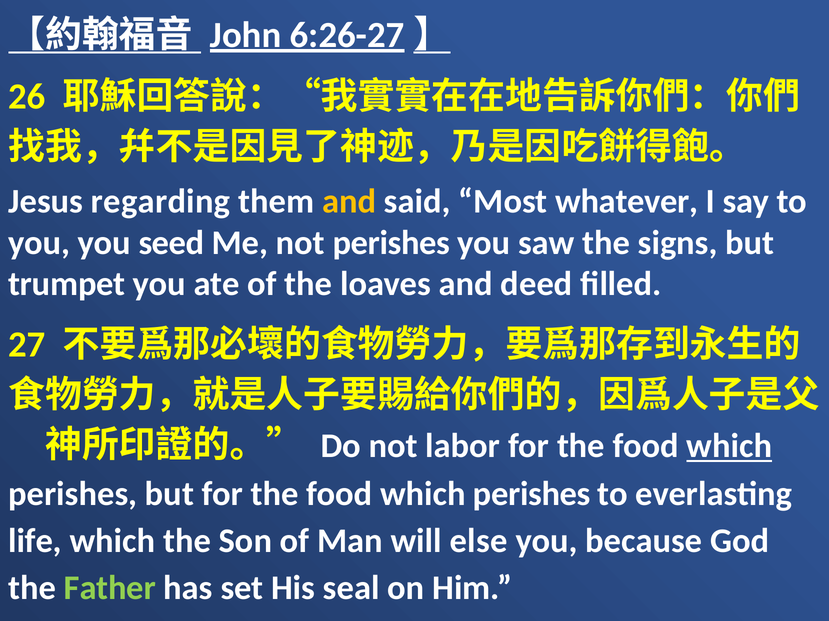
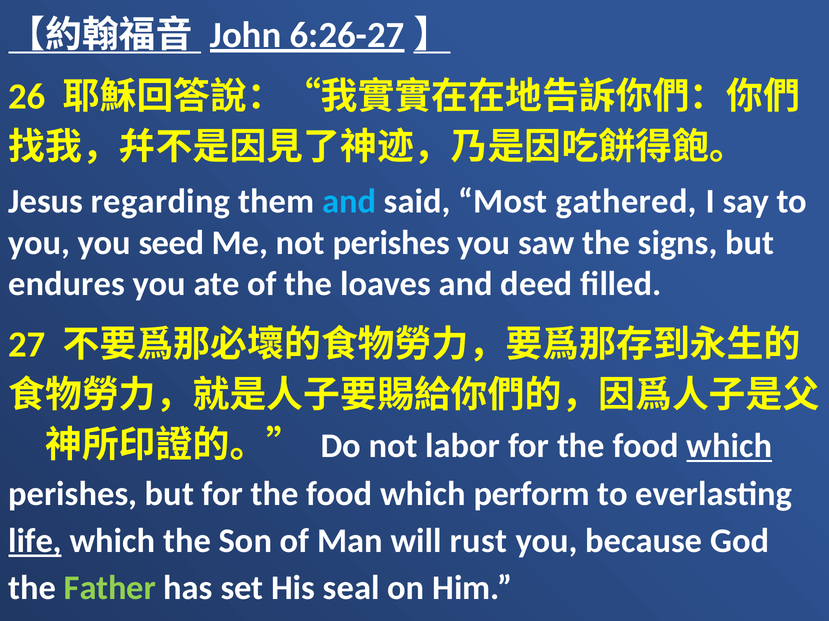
and at (349, 202) colour: yellow -> light blue
whatever: whatever -> gathered
trumpet: trumpet -> endures
perishes at (532, 494): perishes -> perform
life underline: none -> present
else: else -> rust
